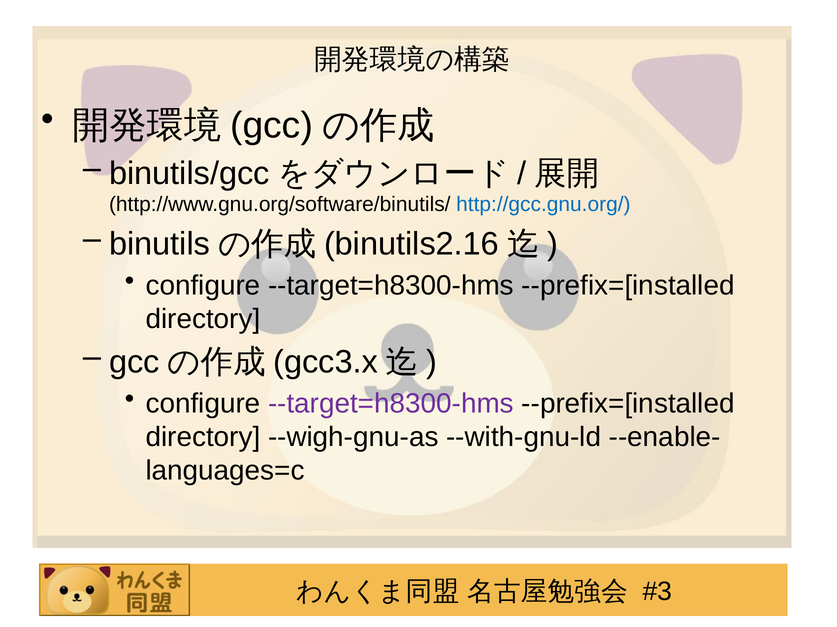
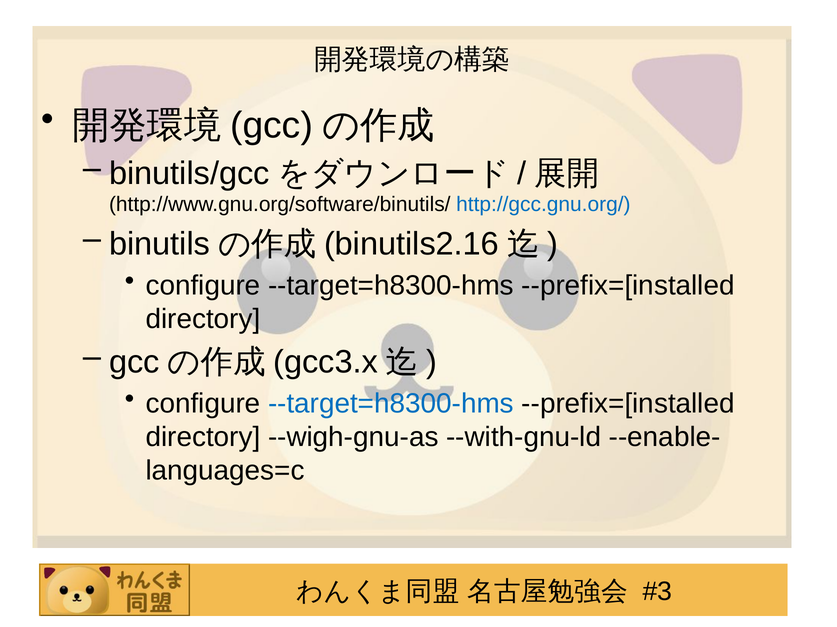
--target=h8300-hms at (391, 404) colour: purple -> blue
